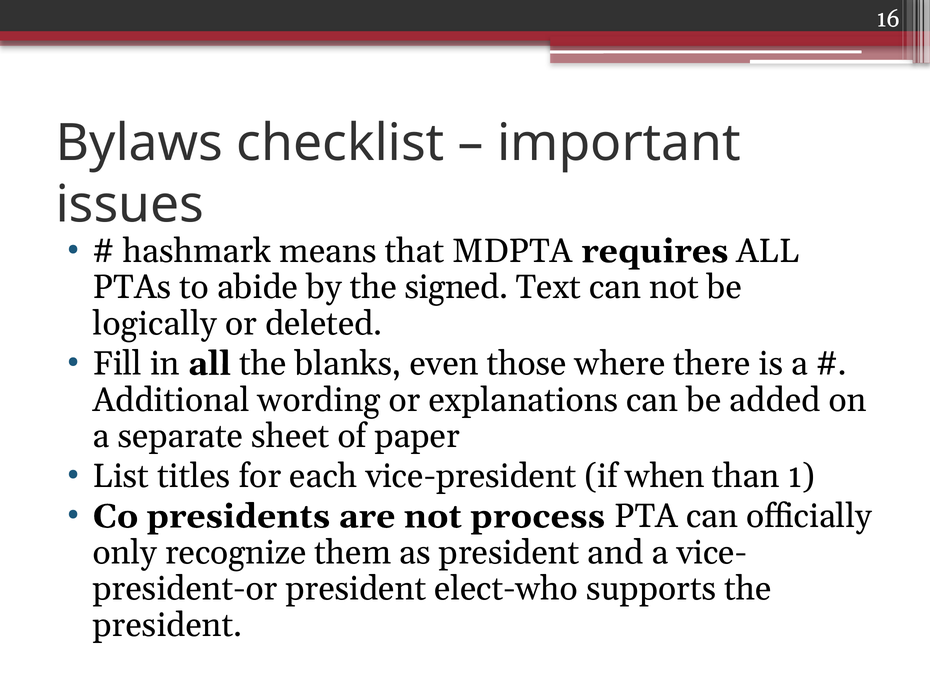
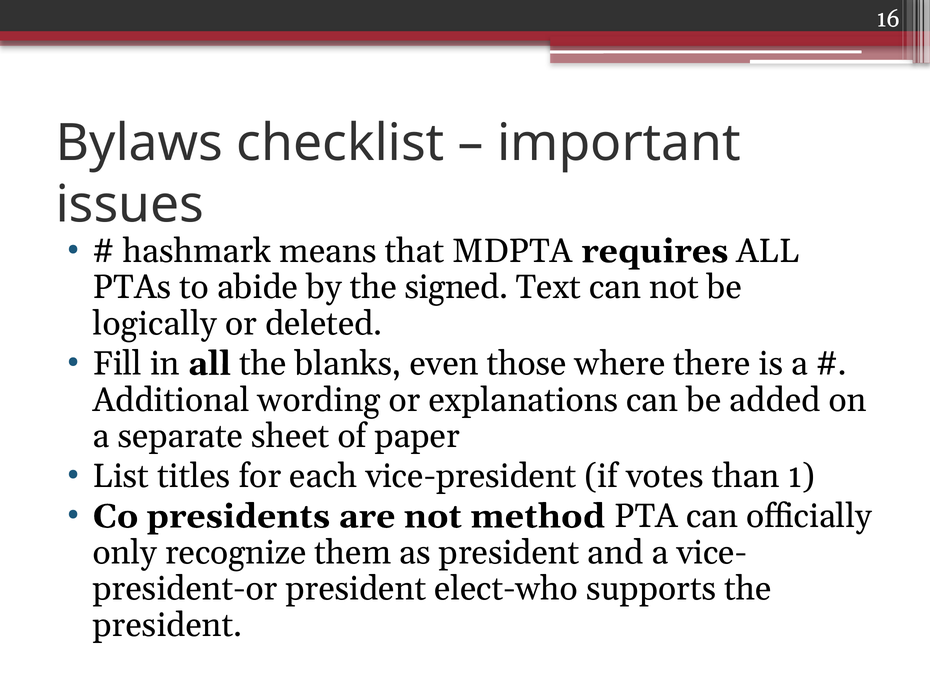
when: when -> votes
process: process -> method
